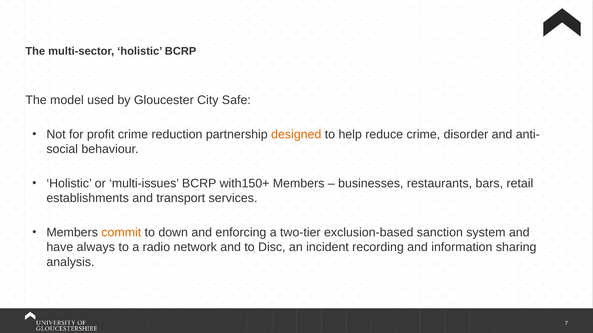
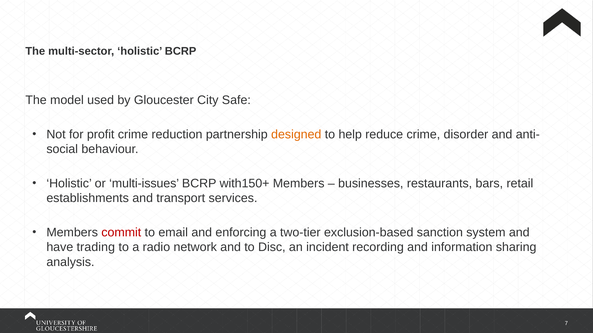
commit colour: orange -> red
down: down -> email
always: always -> trading
